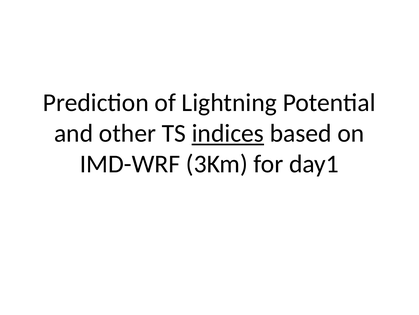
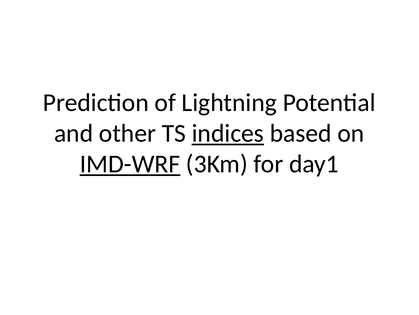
IMD-WRF underline: none -> present
